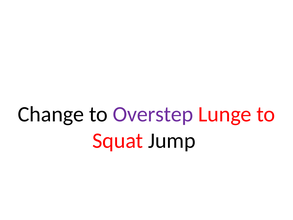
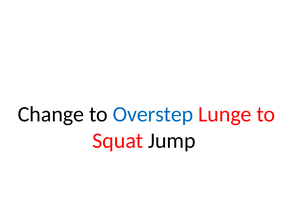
Overstep colour: purple -> blue
